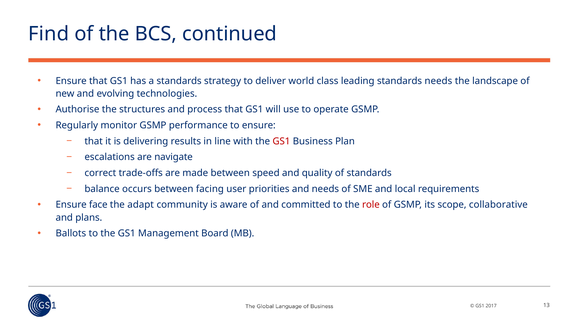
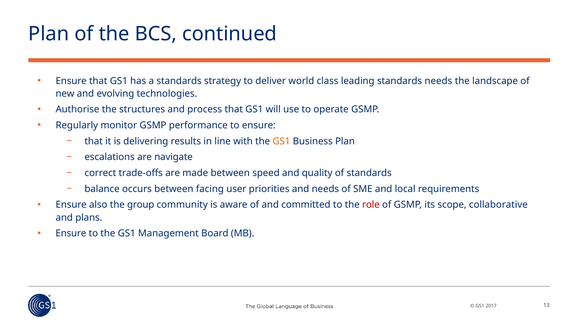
Find at (49, 34): Find -> Plan
GS1 at (281, 141) colour: red -> orange
face: face -> also
adapt: adapt -> group
Ballots at (71, 234): Ballots -> Ensure
